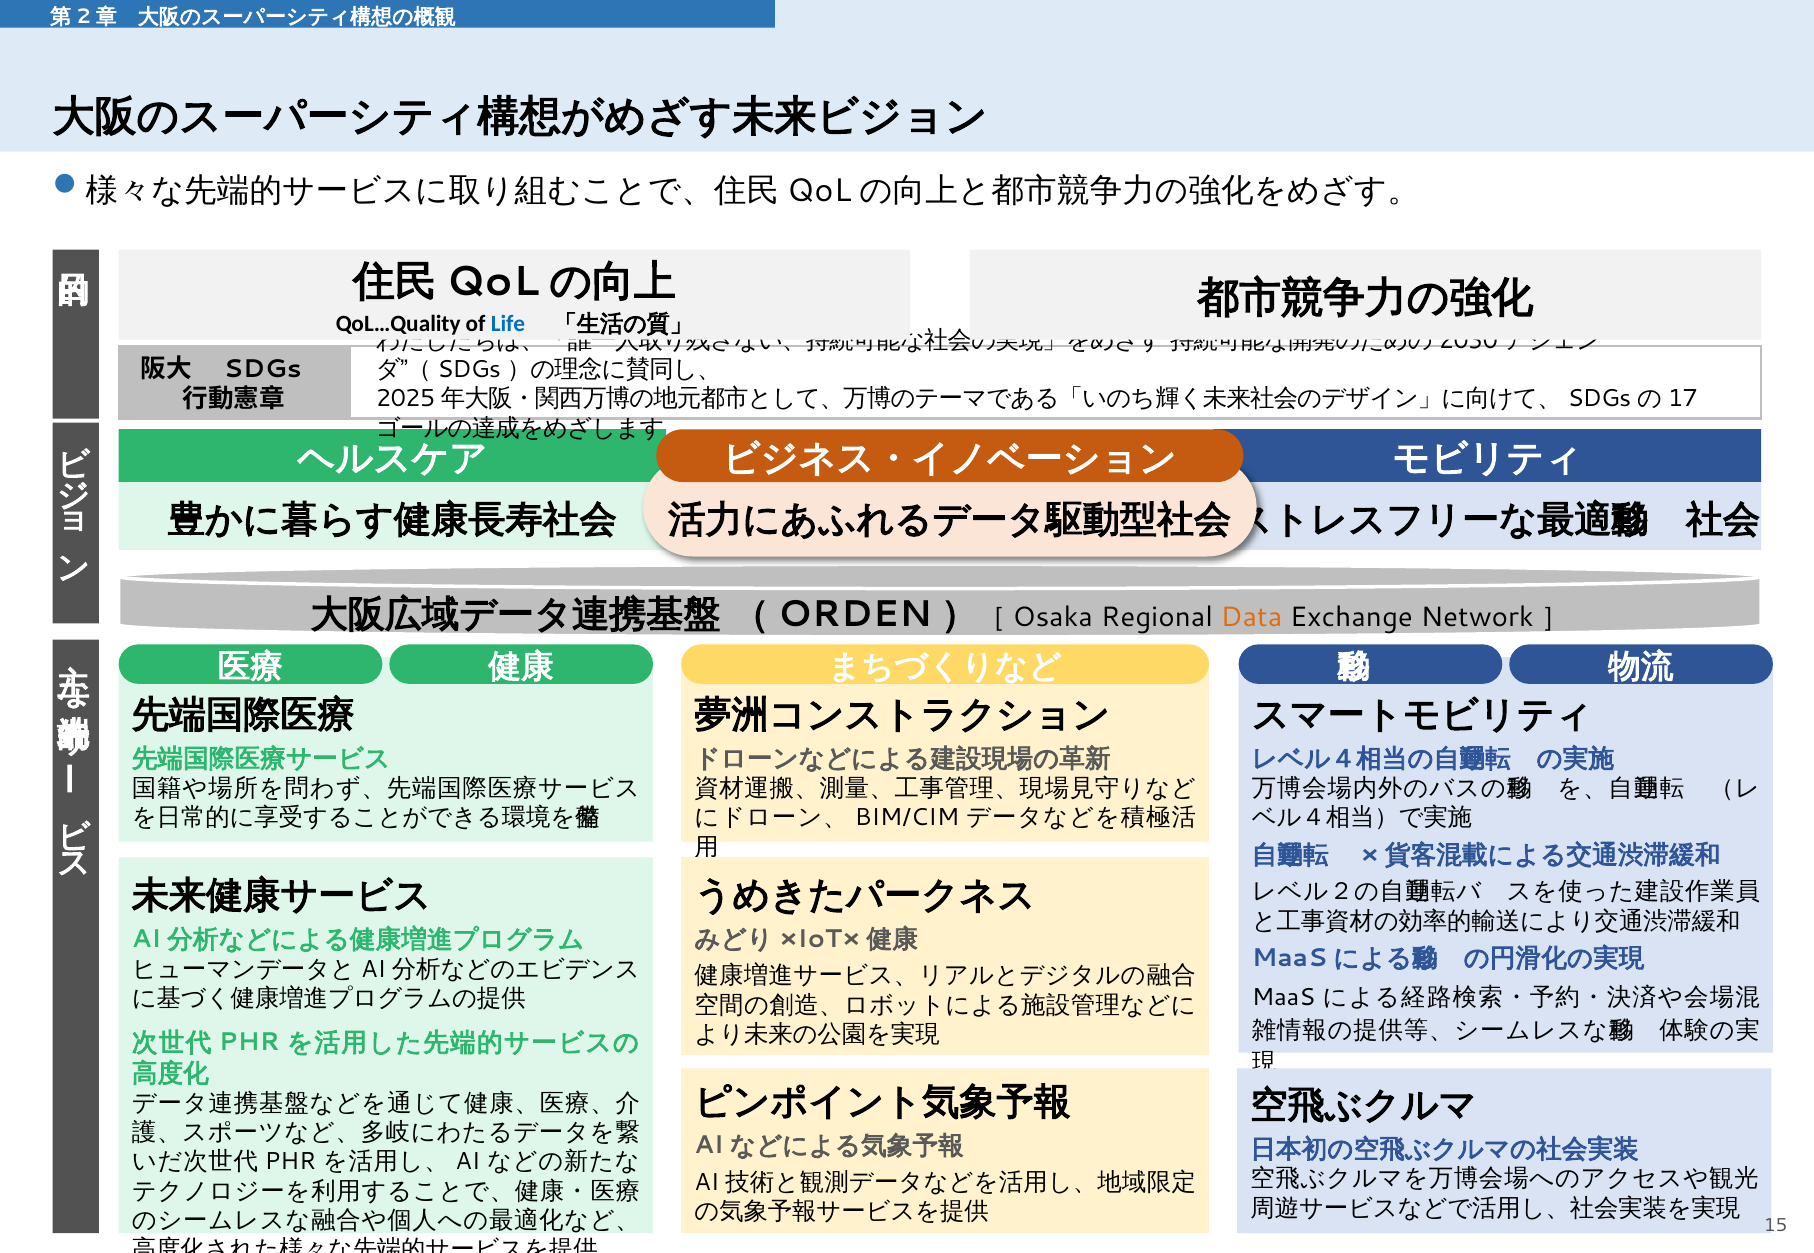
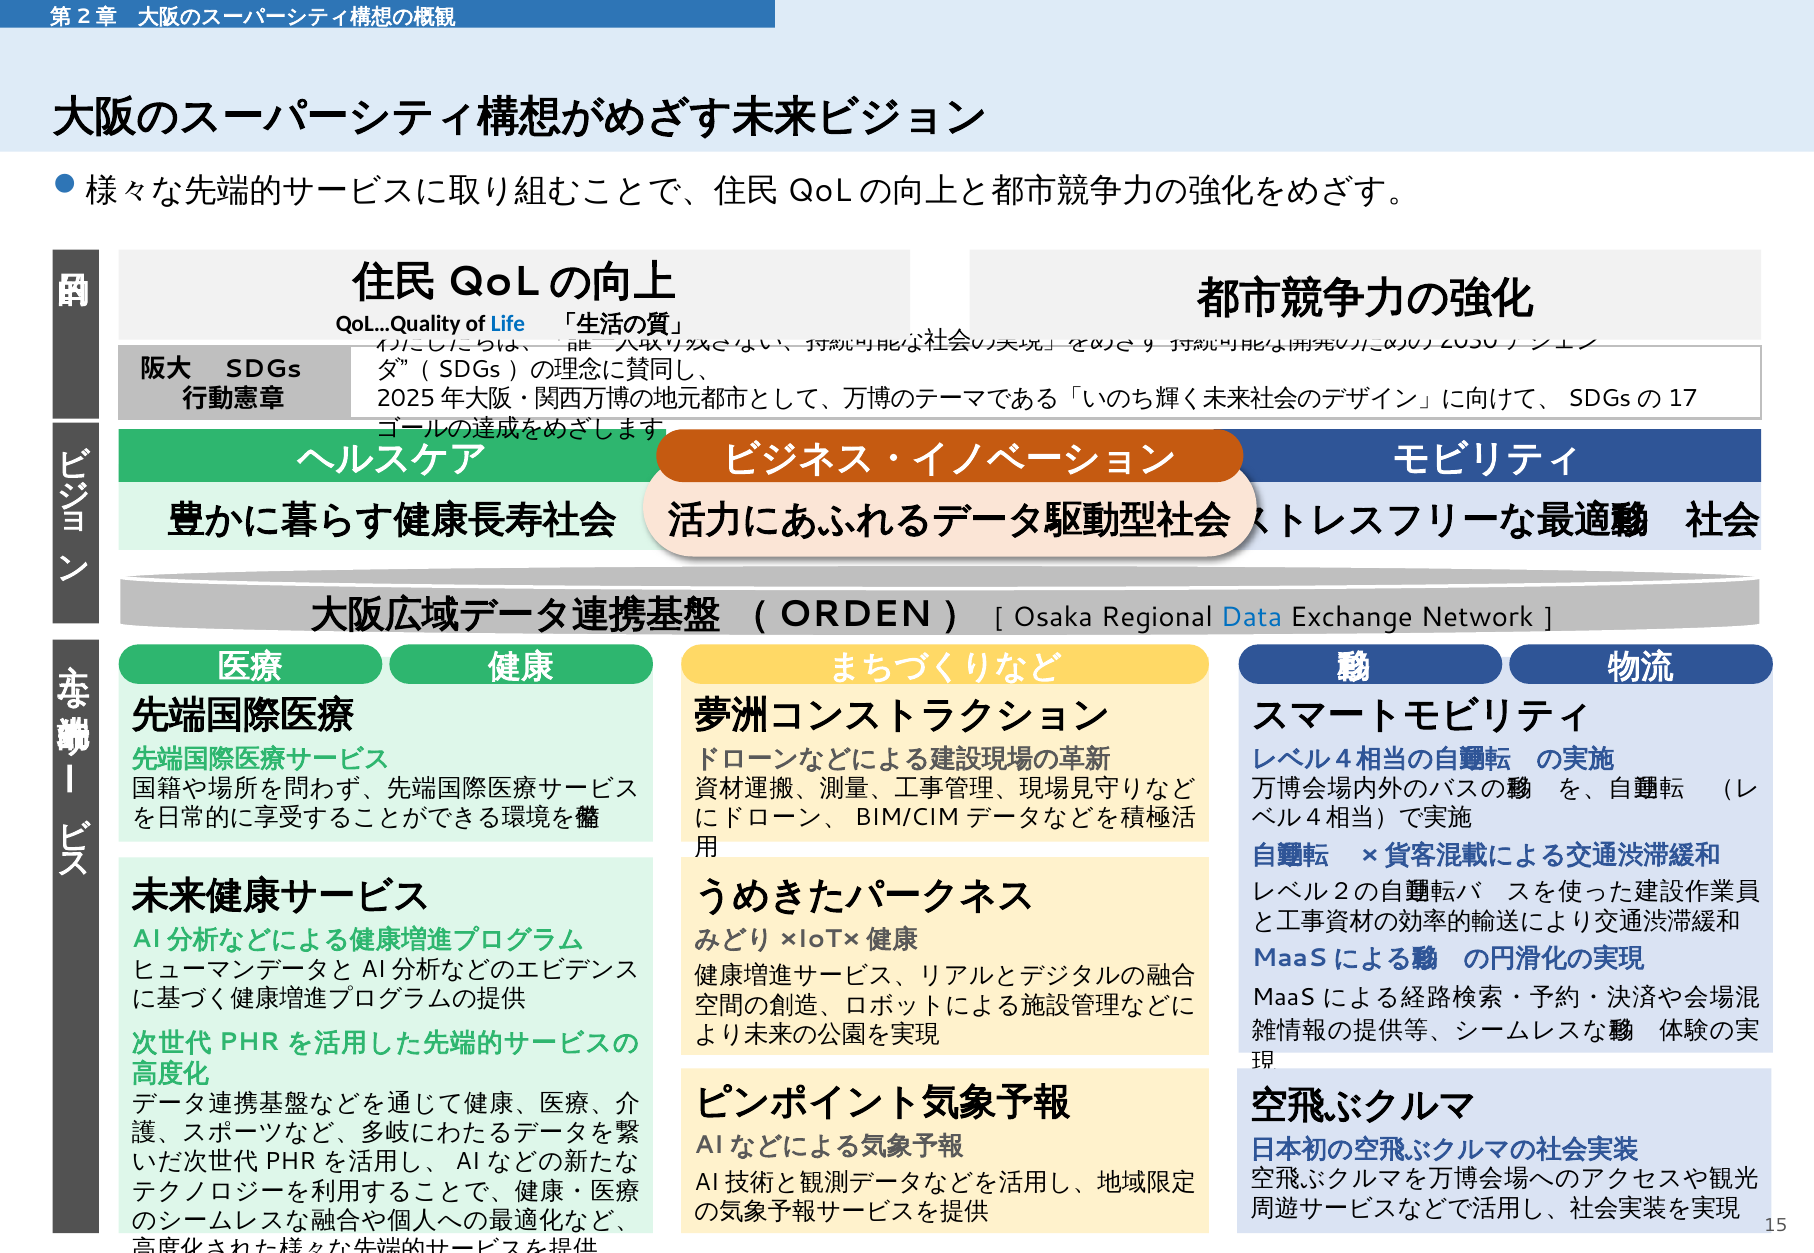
Data colour: orange -> blue
